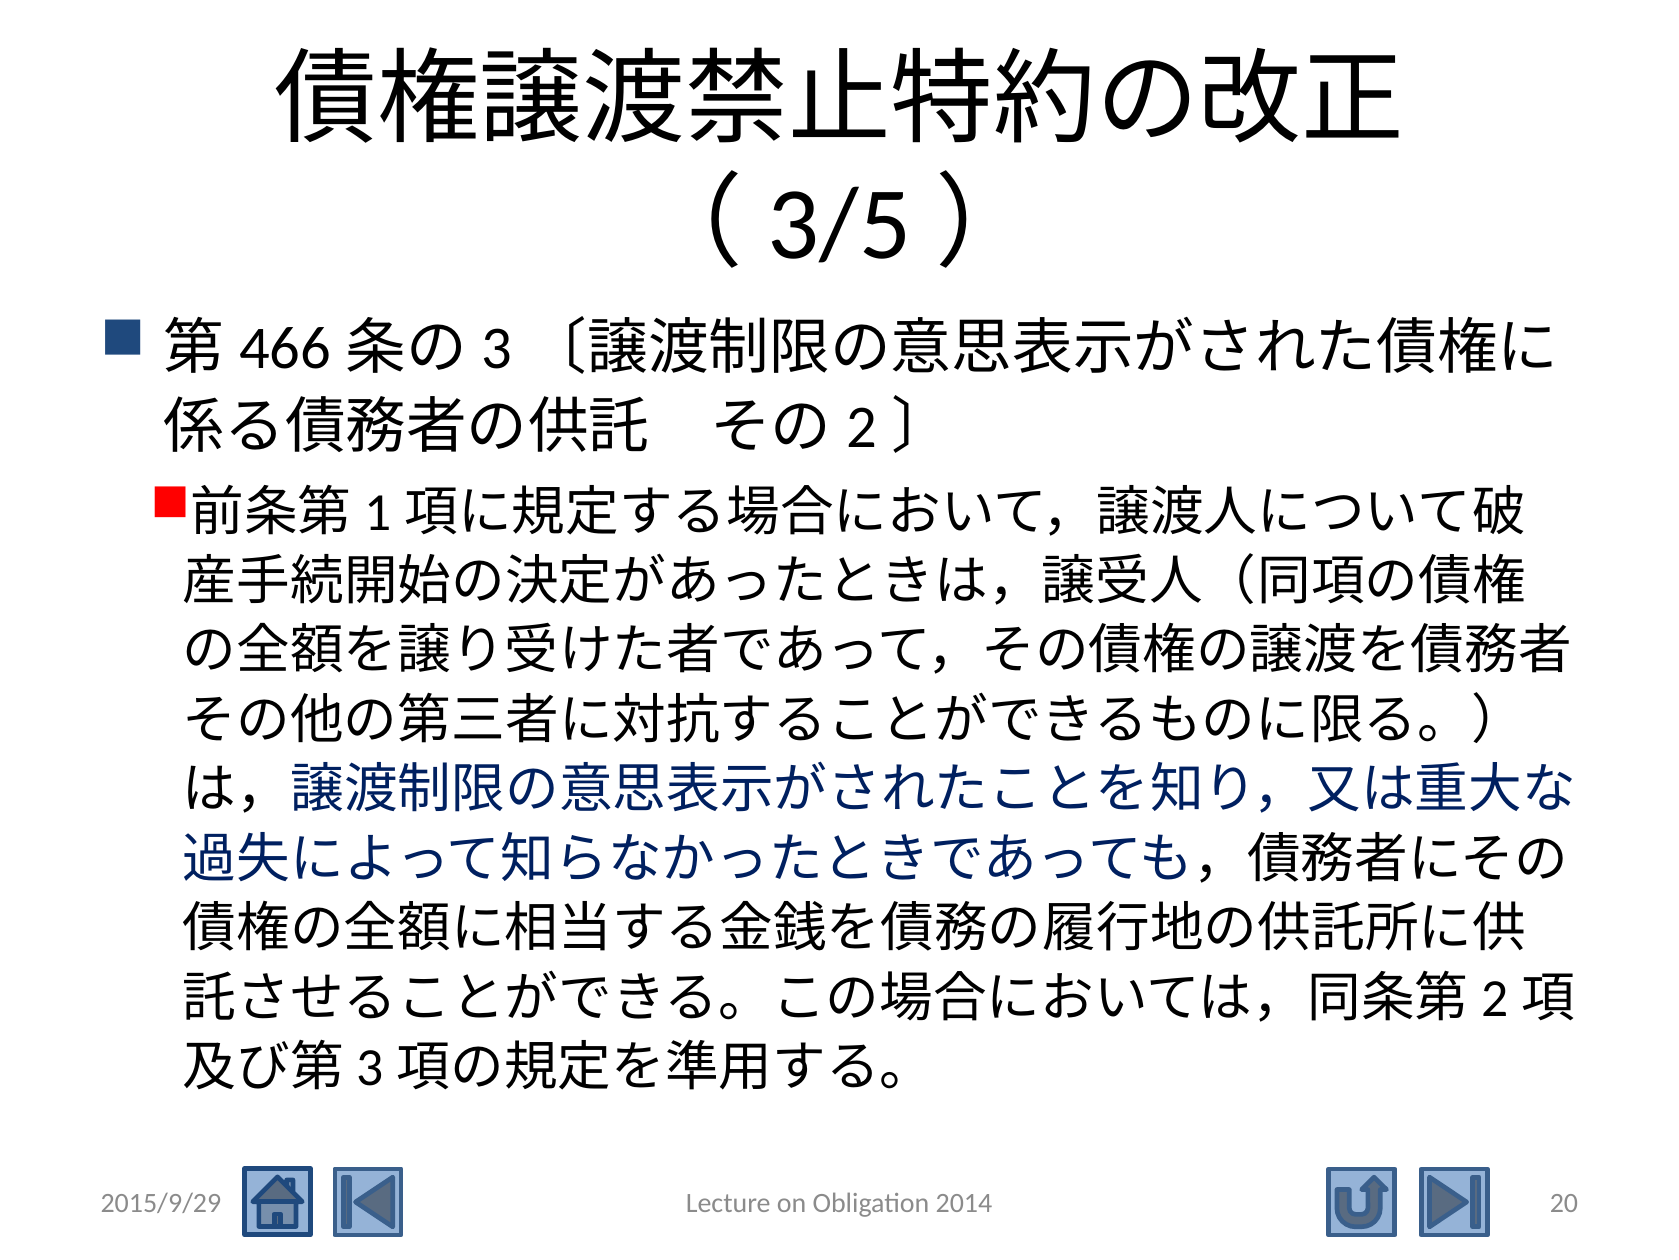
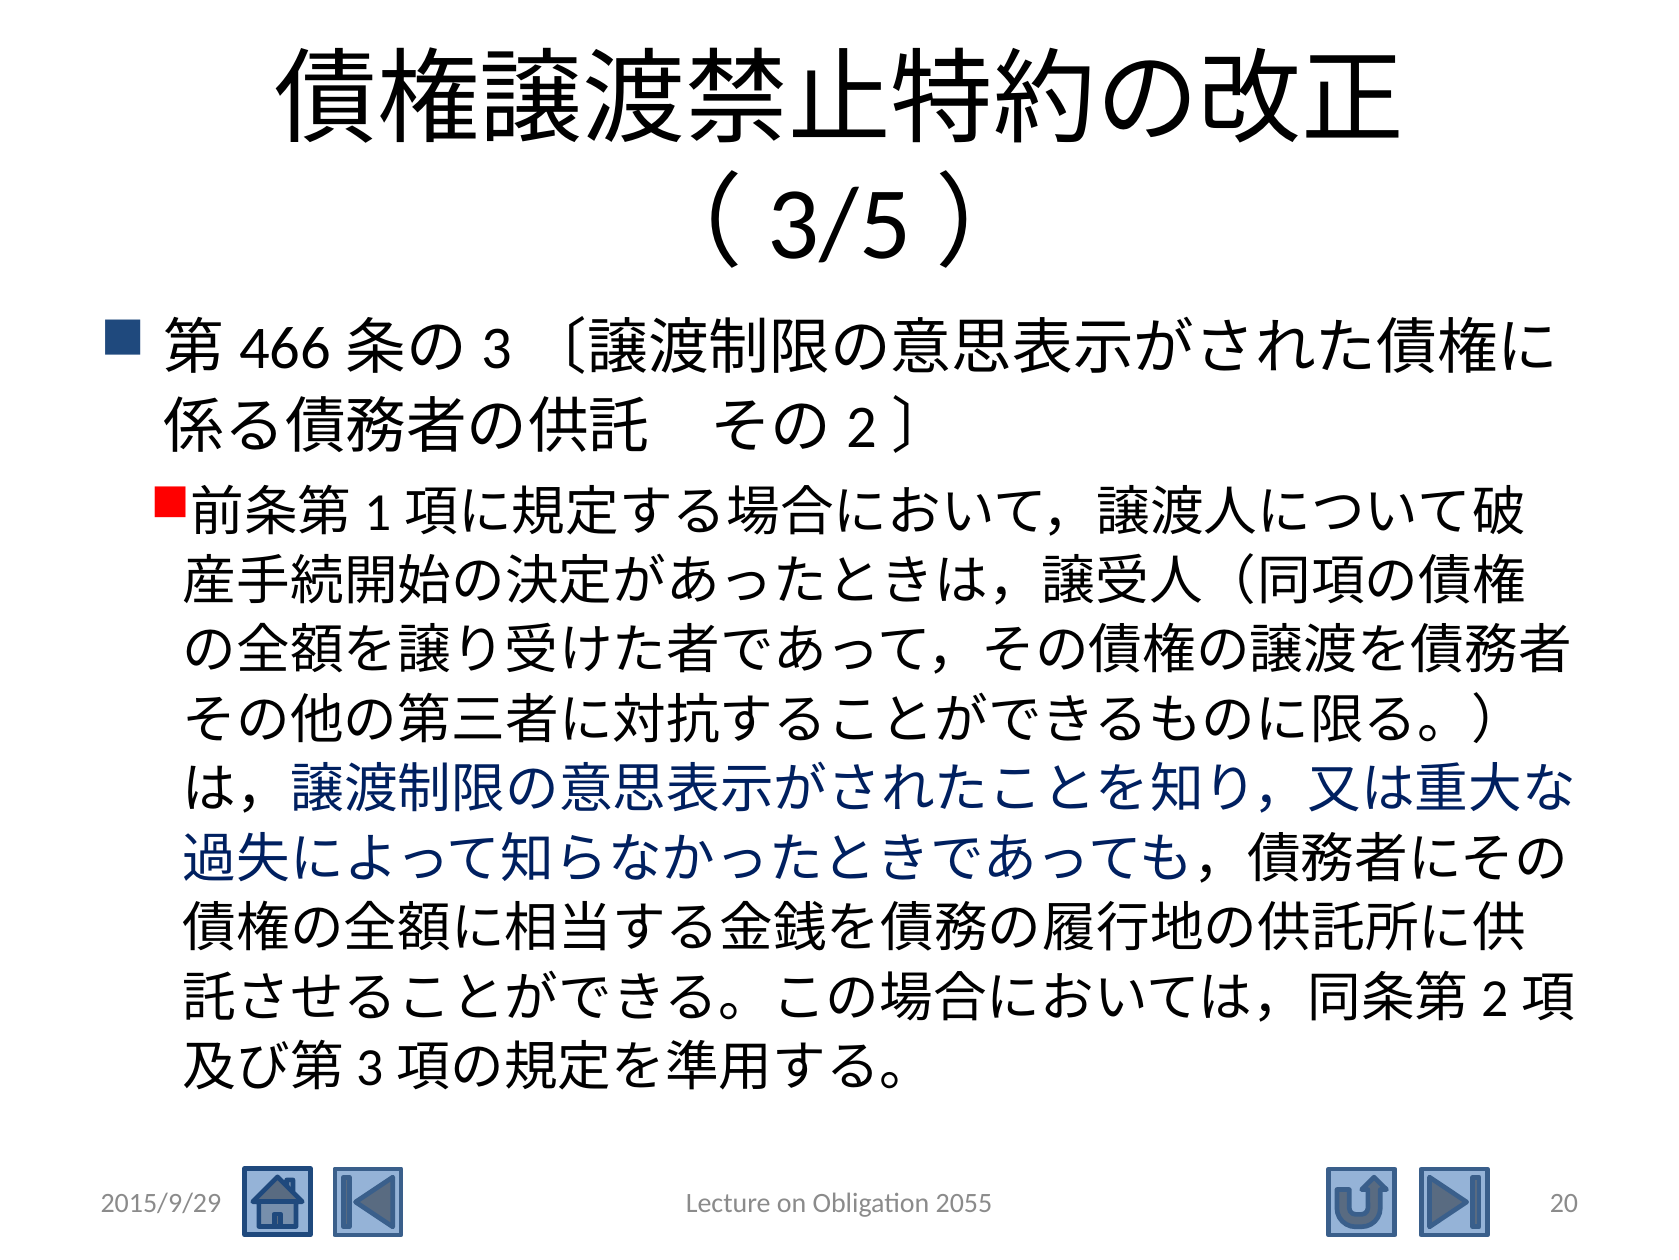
2014: 2014 -> 2055
